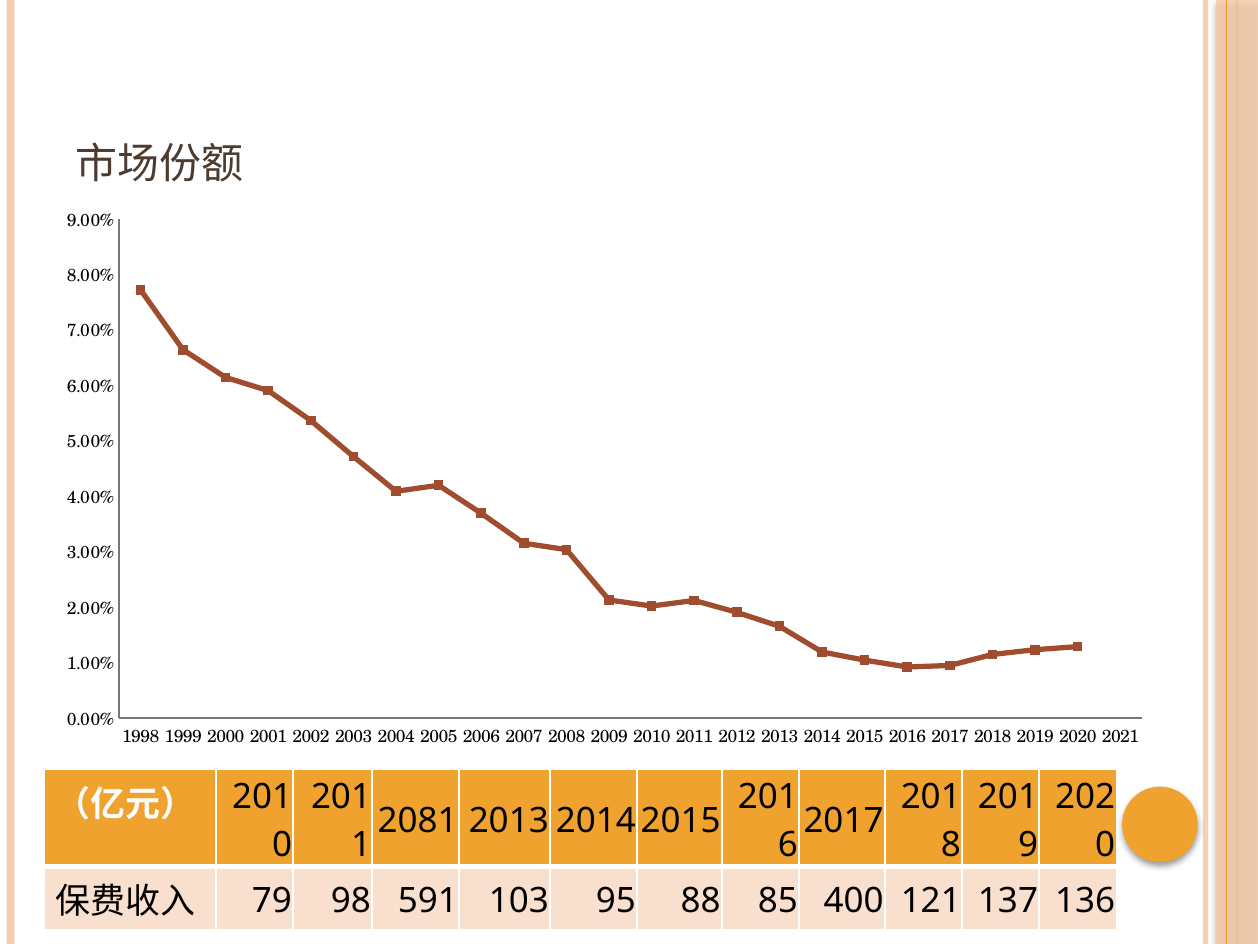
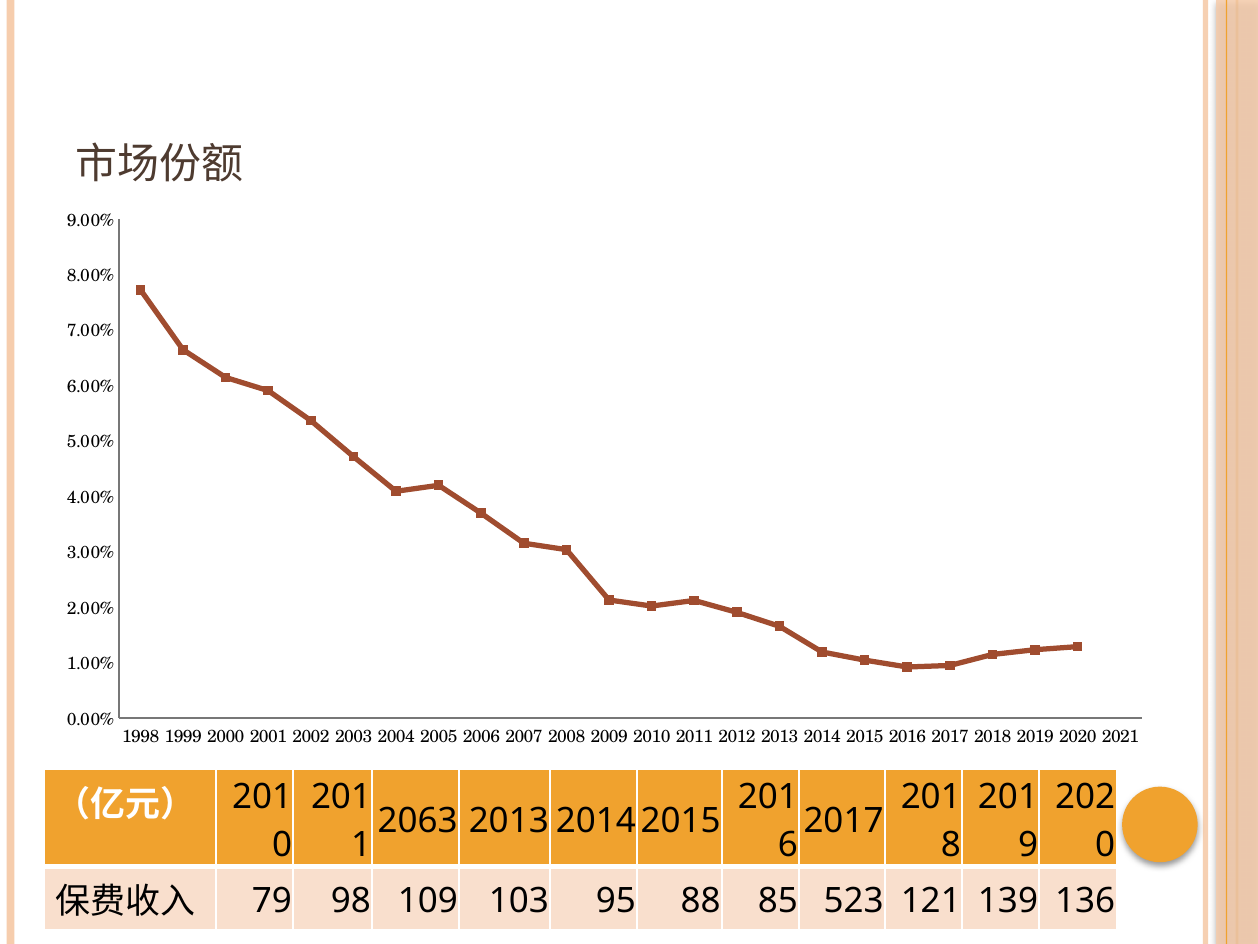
2081: 2081 -> 2063
591: 591 -> 109
400: 400 -> 523
137: 137 -> 139
